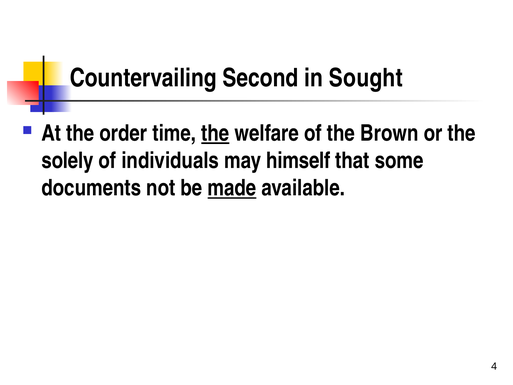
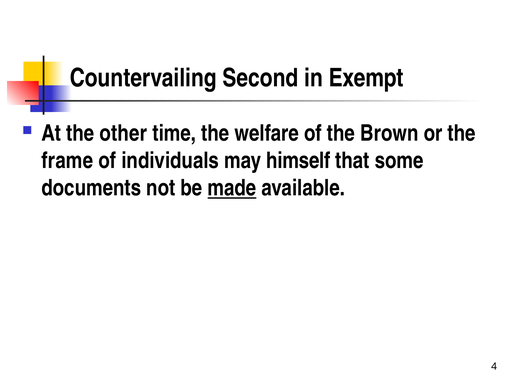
Sought: Sought -> Exempt
order: order -> other
the at (215, 133) underline: present -> none
solely: solely -> frame
